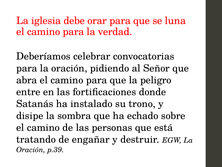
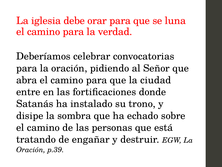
peligro: peligro -> ciudad
